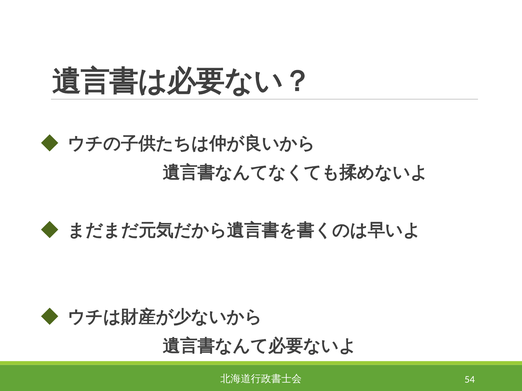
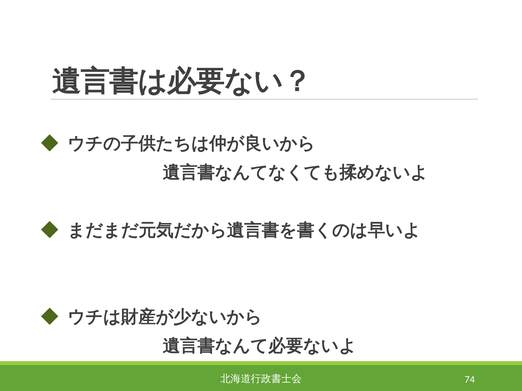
54: 54 -> 74
